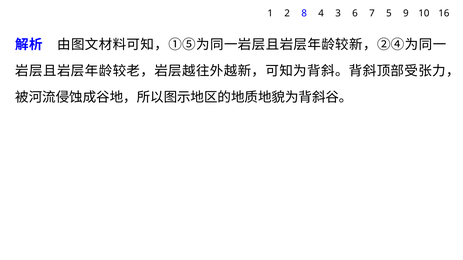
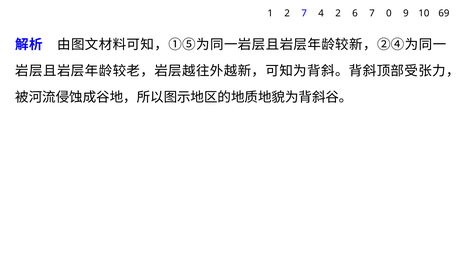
2 8: 8 -> 7
4 3: 3 -> 2
5: 5 -> 0
16: 16 -> 69
